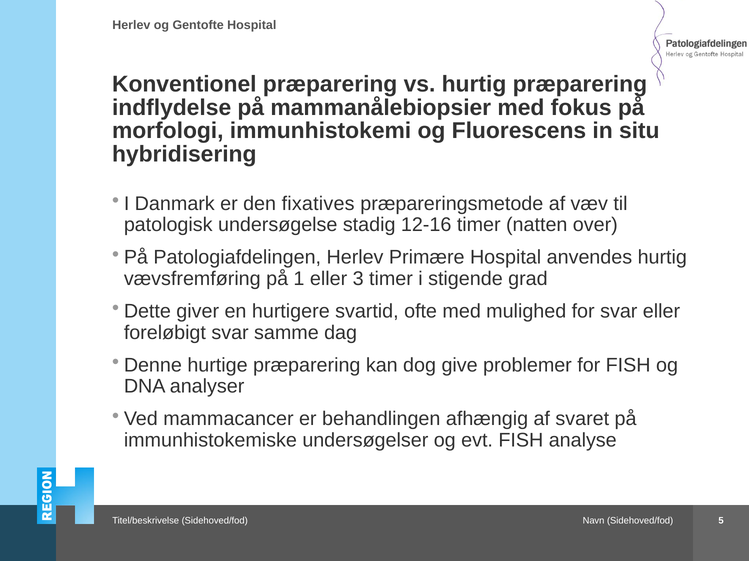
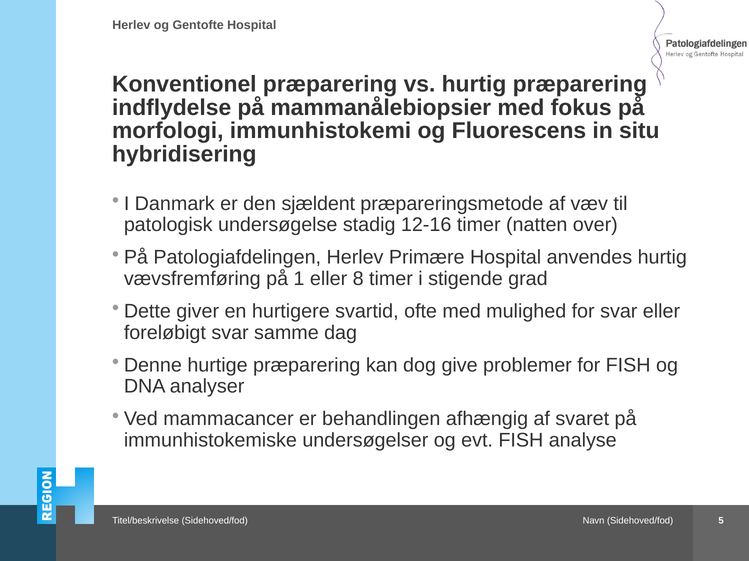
fixatives: fixatives -> sjældent
3: 3 -> 8
